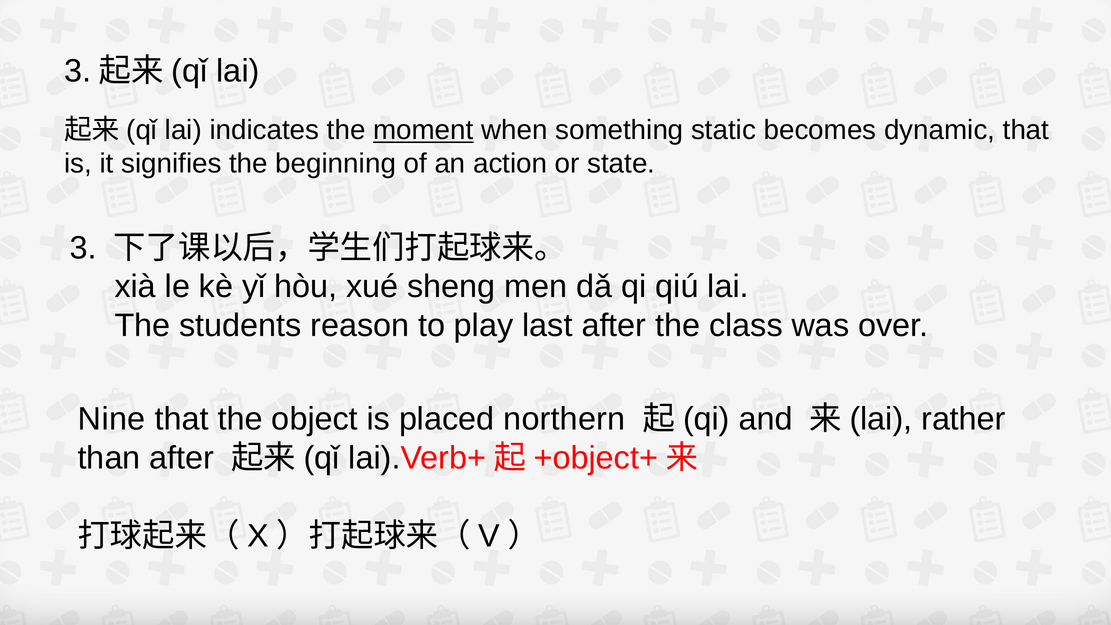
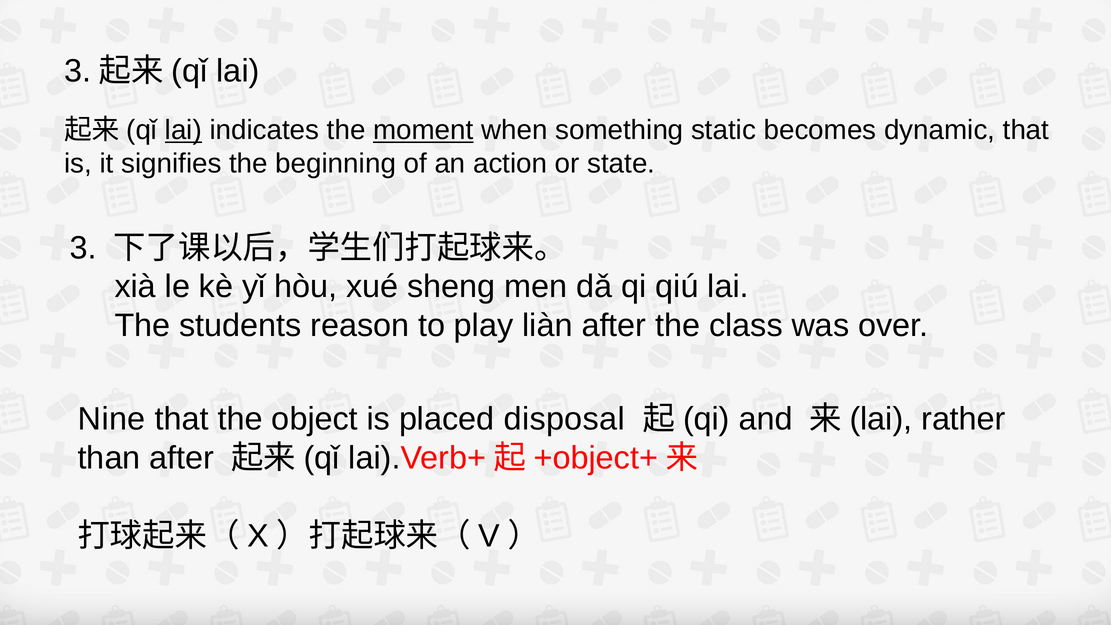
lai at (183, 130) underline: none -> present
last: last -> liàn
northern: northern -> disposal
